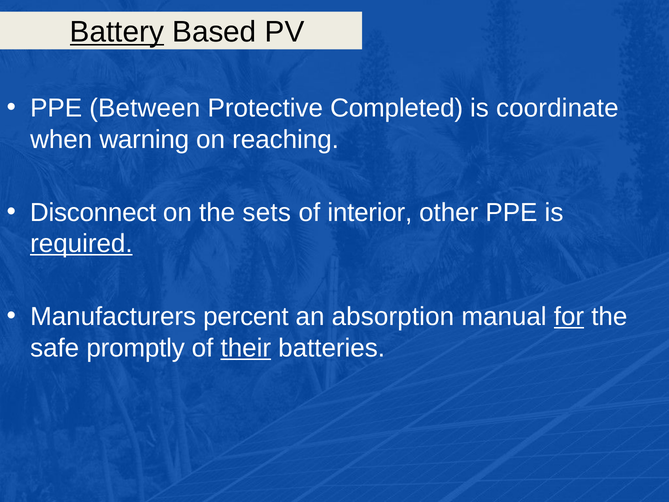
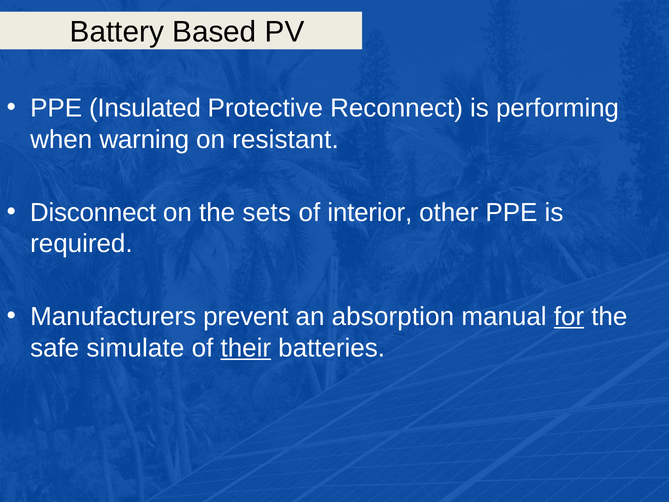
Battery underline: present -> none
Between: Between -> Insulated
Completed: Completed -> Reconnect
coordinate: coordinate -> performing
reaching: reaching -> resistant
required underline: present -> none
percent: percent -> prevent
promptly: promptly -> simulate
